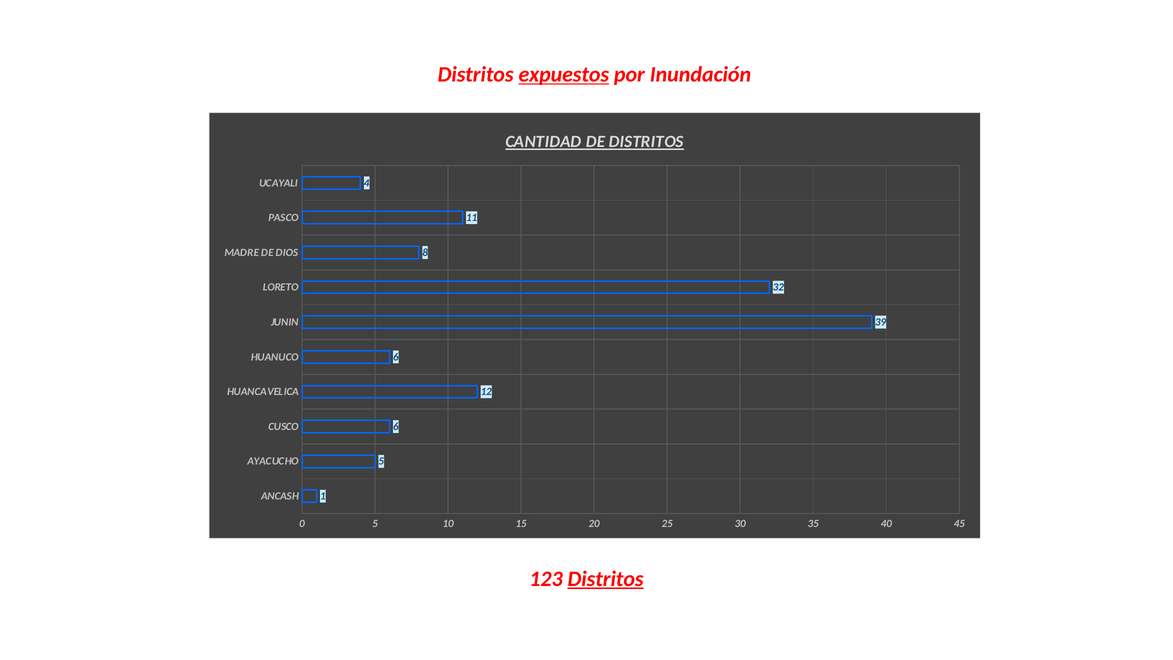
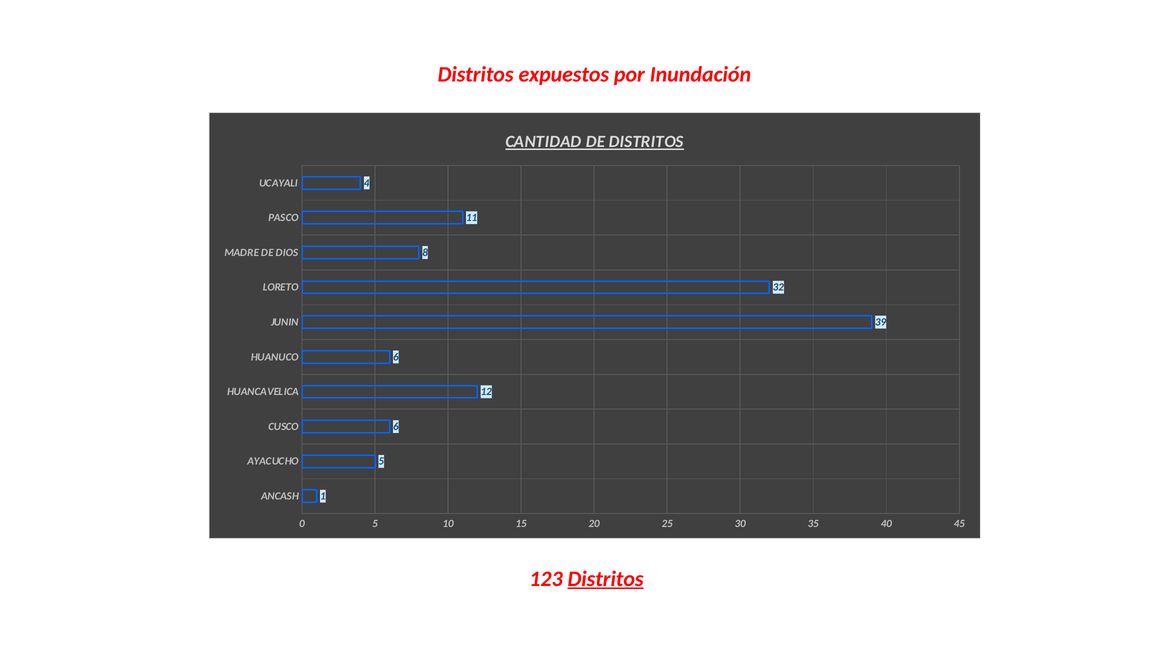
expuestos underline: present -> none
